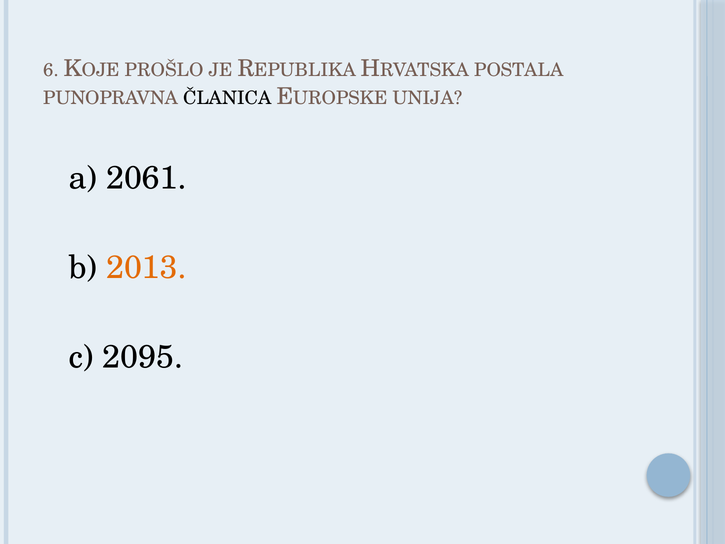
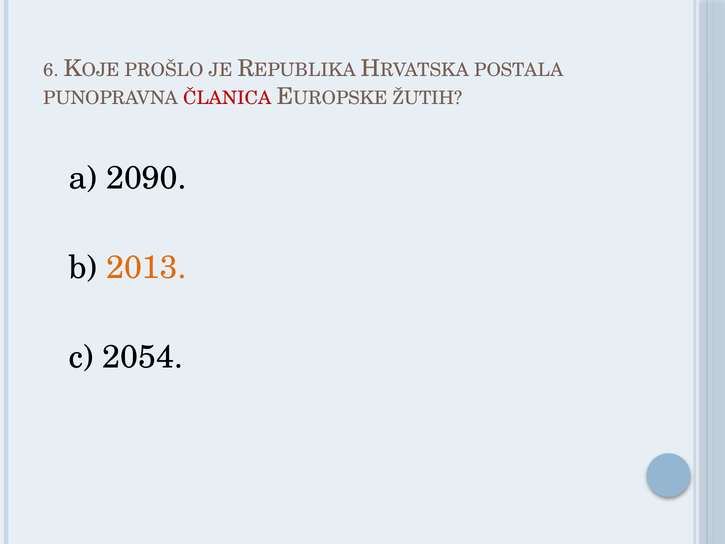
ČLANICA colour: black -> red
UNIJA: UNIJA -> ŽUTIH
2061: 2061 -> 2090
2095: 2095 -> 2054
